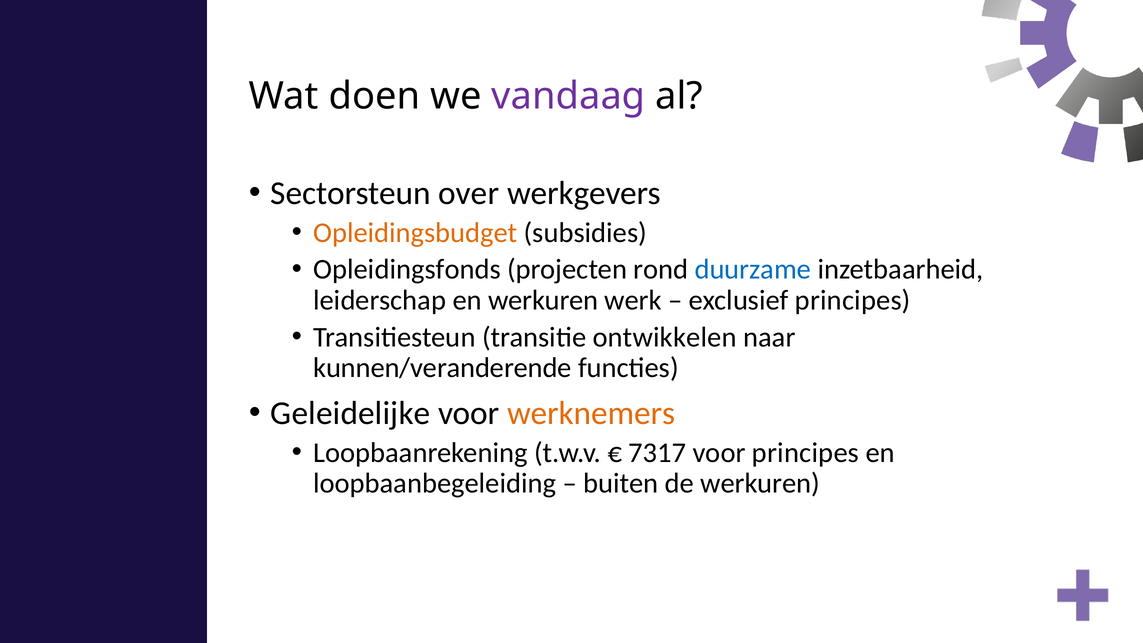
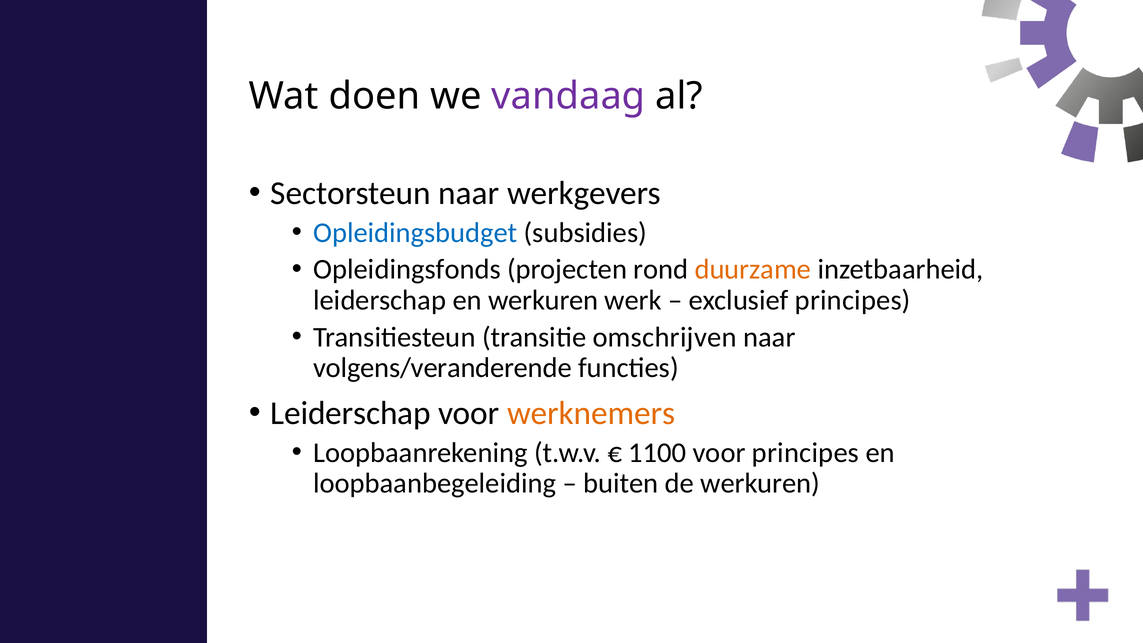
Sectorsteun over: over -> naar
Opleidingsbudget colour: orange -> blue
duurzame colour: blue -> orange
ontwikkelen: ontwikkelen -> omschrijven
kunnen/veranderende: kunnen/veranderende -> volgens/veranderende
Geleidelijke at (350, 413): Geleidelijke -> Leiderschap
7317: 7317 -> 1100
